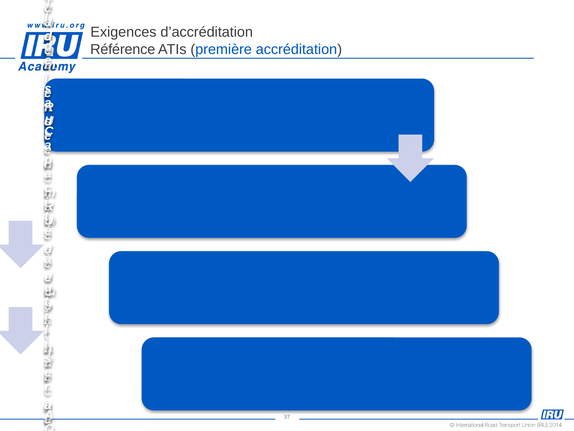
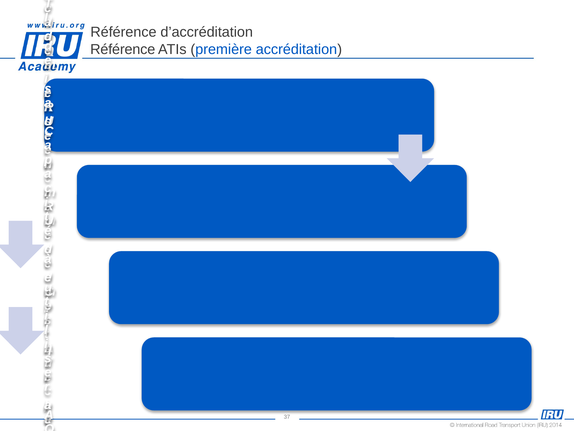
Exigences at (123, 32): Exigences -> Référence
